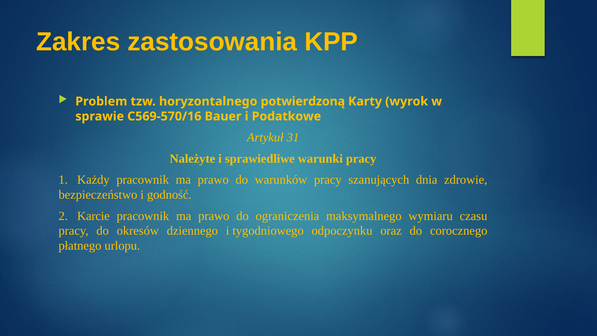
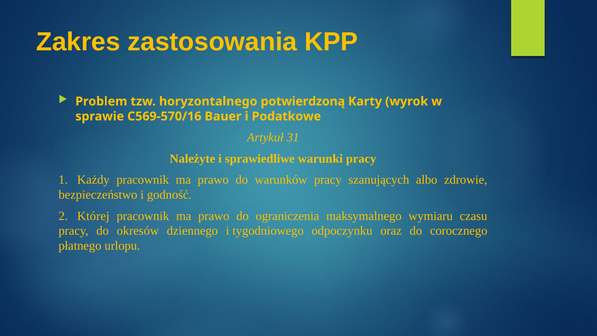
dnia: dnia -> albo
Karcie: Karcie -> Której
